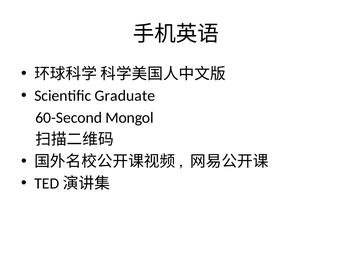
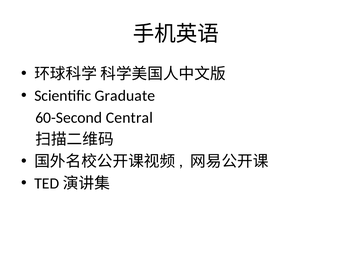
Mongol: Mongol -> Central
